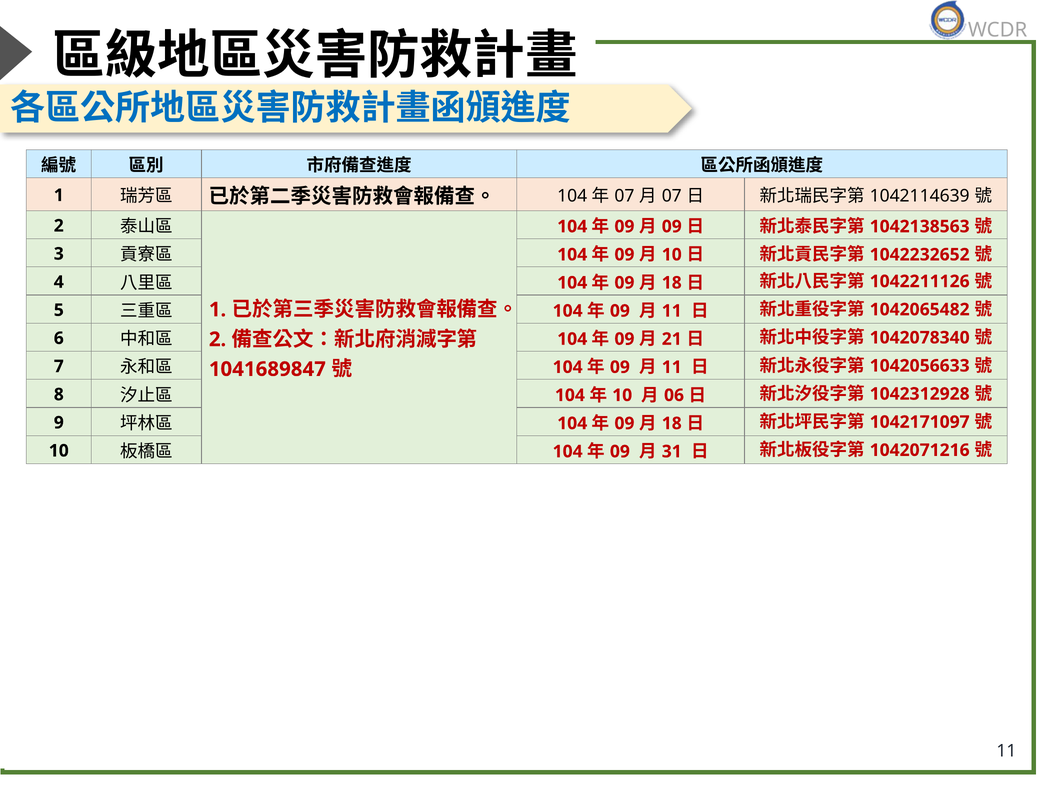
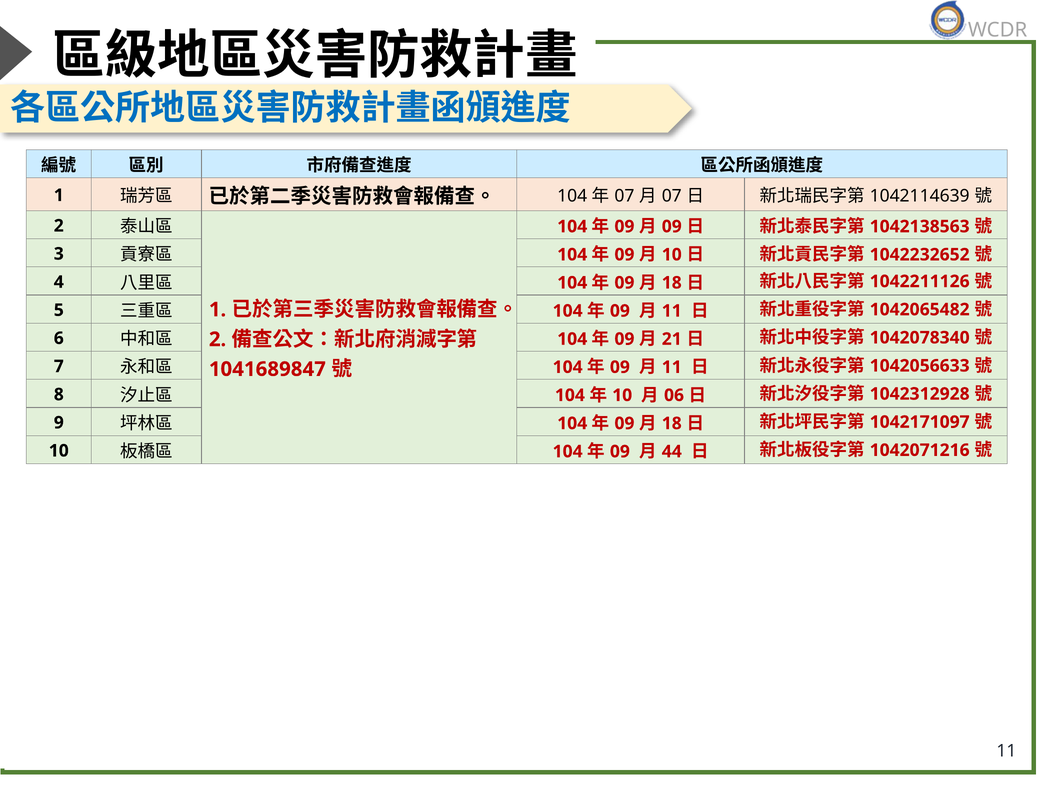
31: 31 -> 44
